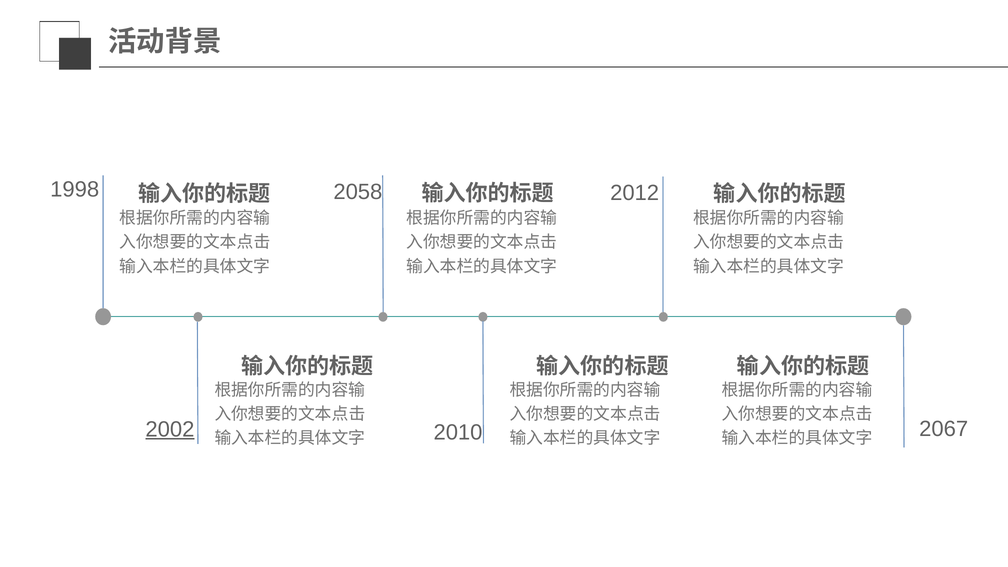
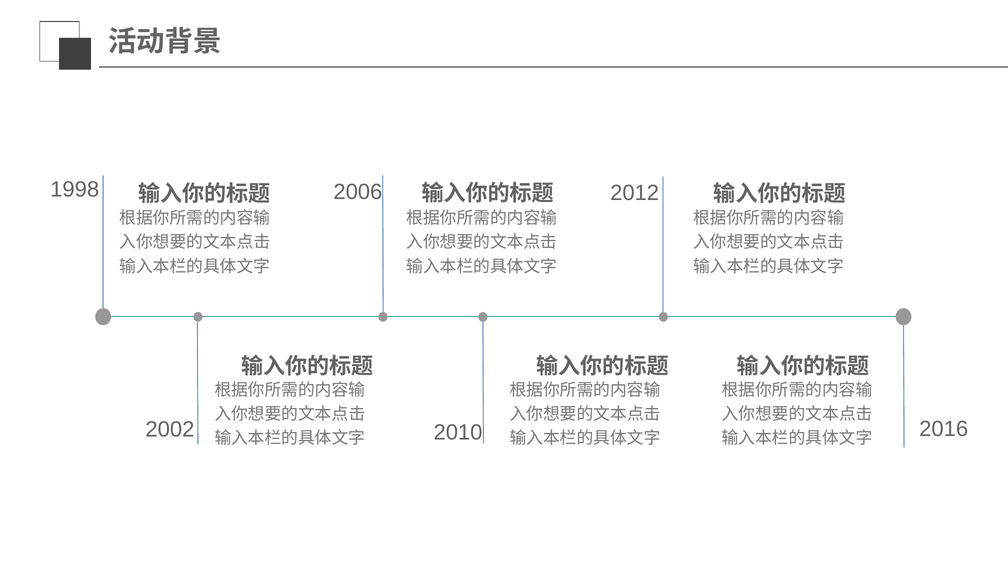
2058: 2058 -> 2006
2067: 2067 -> 2016
2002 underline: present -> none
